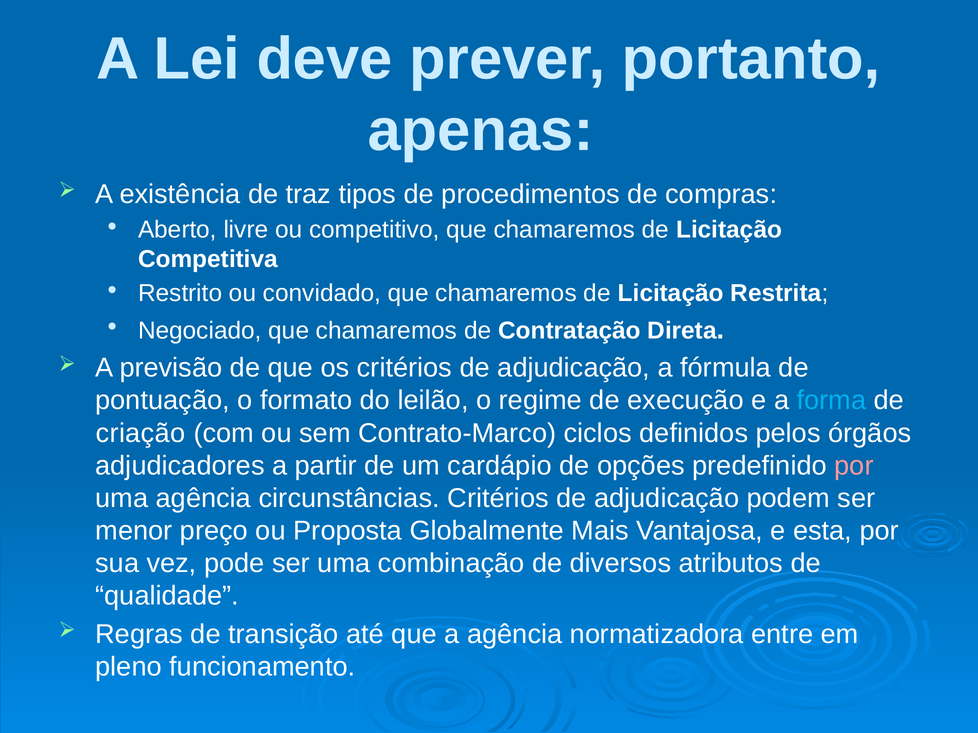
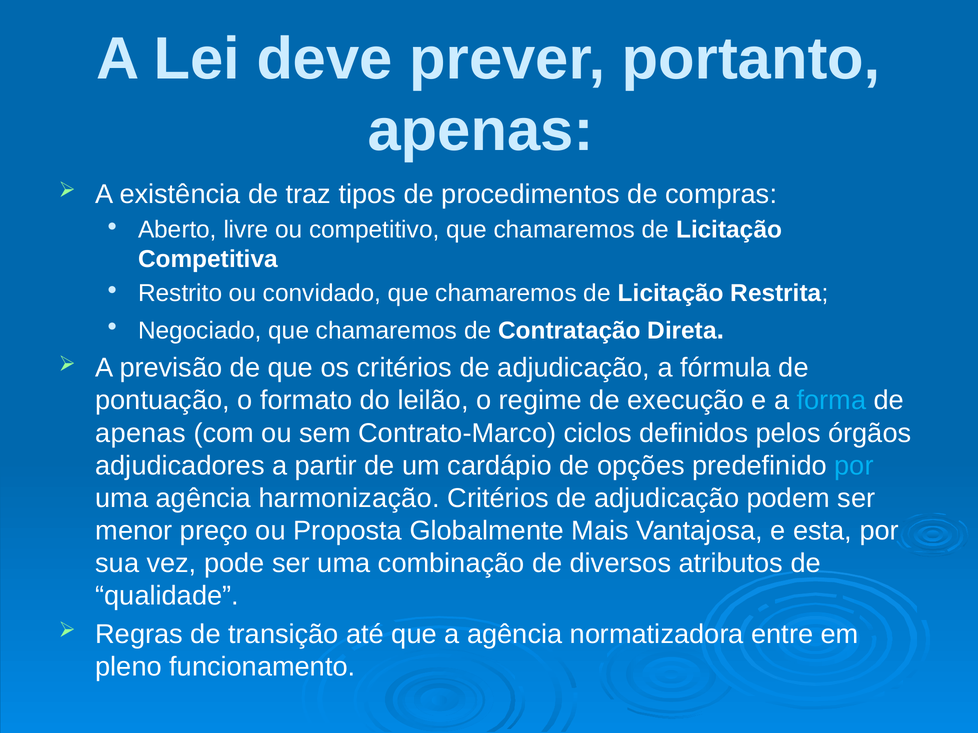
criação at (140, 433): criação -> apenas
por at (854, 466) colour: pink -> light blue
circunstâncias: circunstâncias -> harmonização
